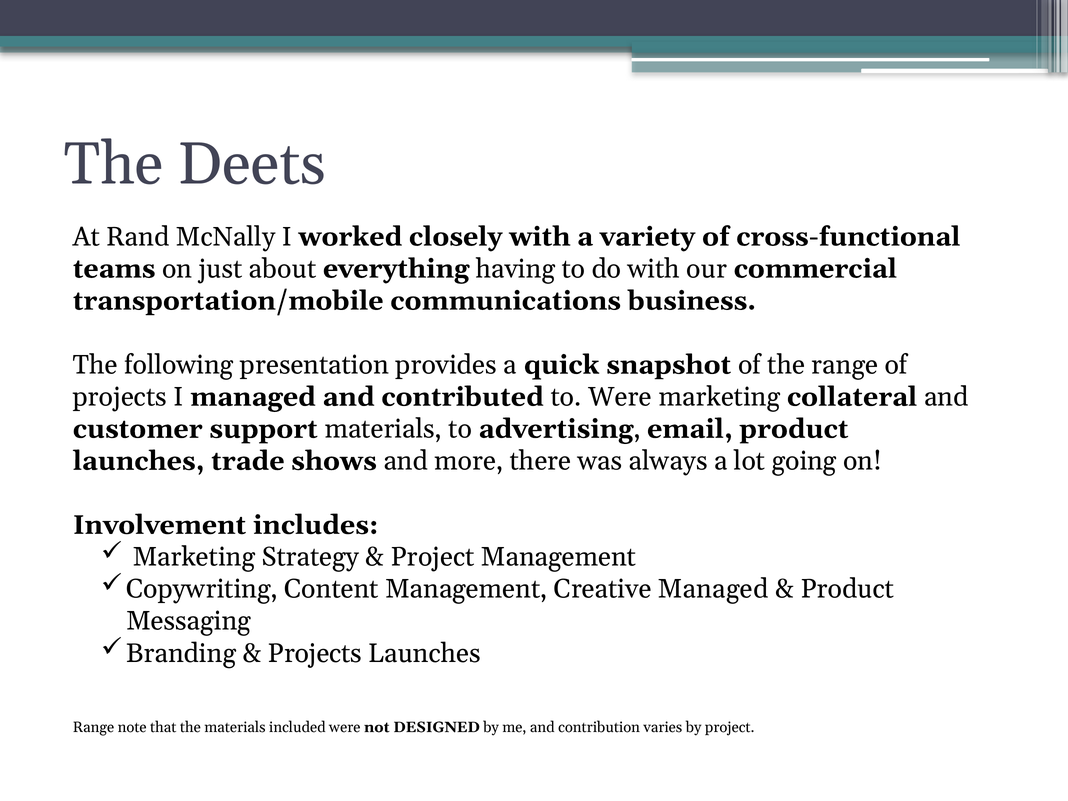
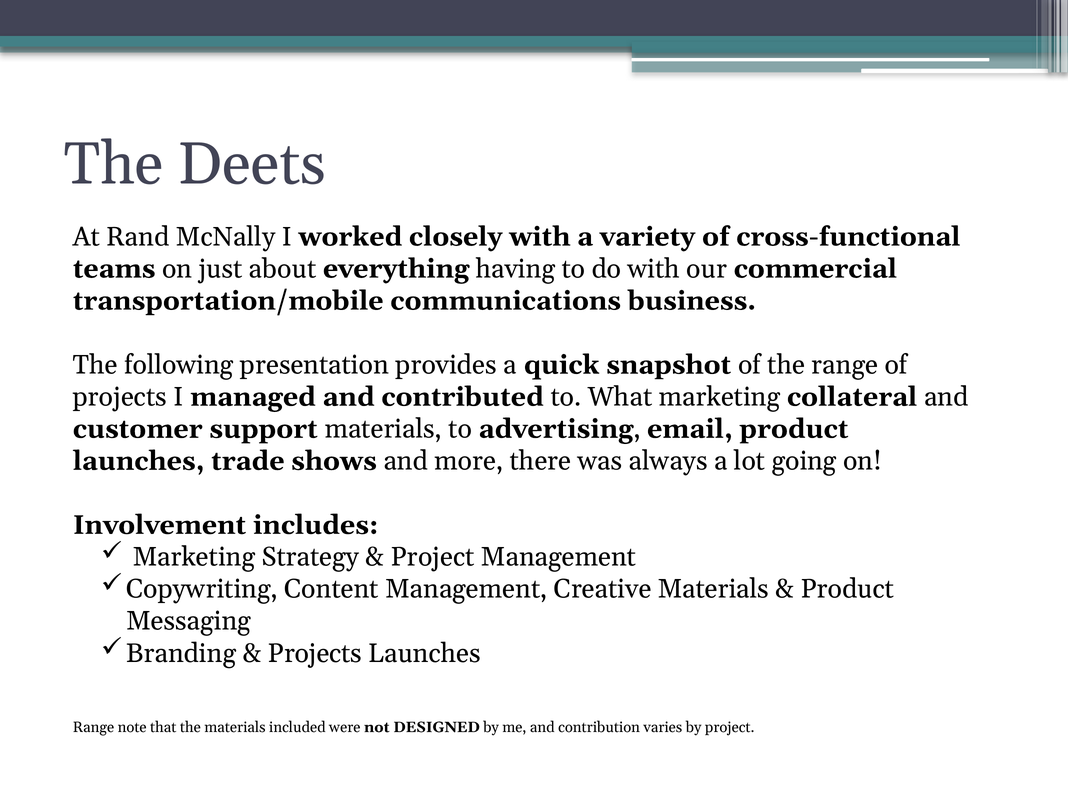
to Were: Were -> What
Creative Managed: Managed -> Materials
